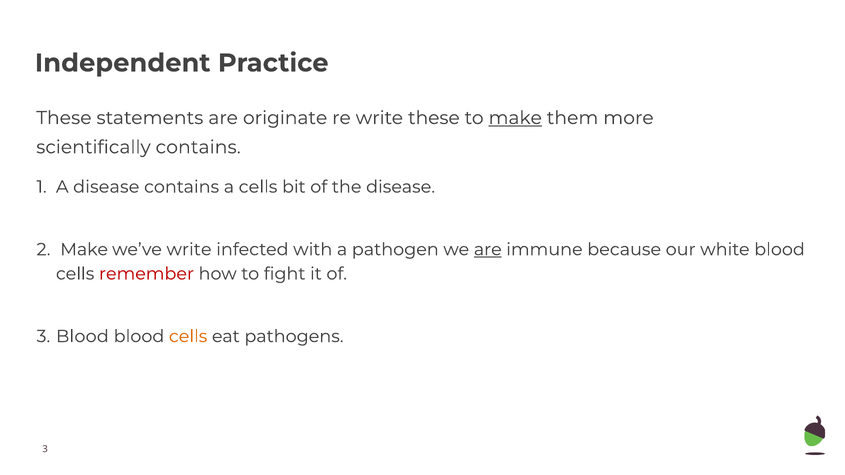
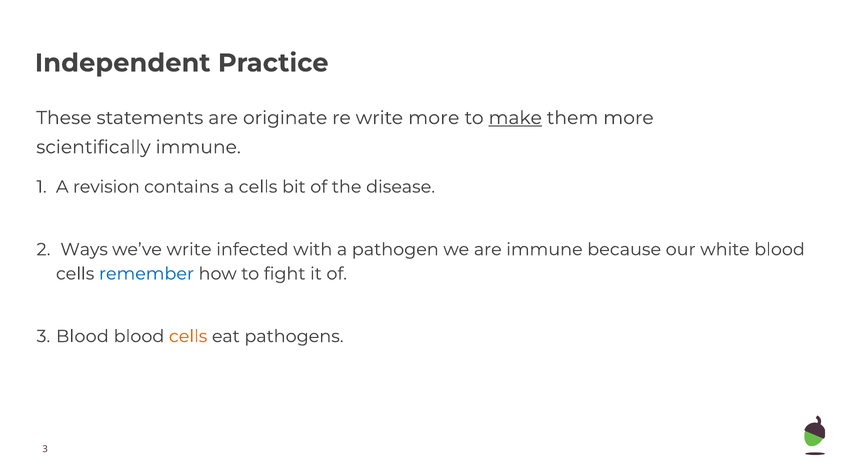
write these: these -> more
scientifically contains: contains -> immune
A disease: disease -> revision
Make at (84, 250): Make -> Ways
are at (488, 250) underline: present -> none
remember colour: red -> blue
